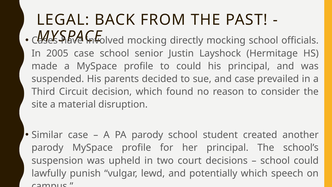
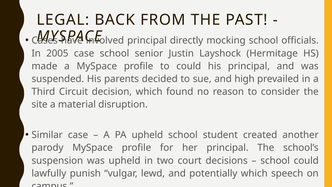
mocking at (147, 40): mocking -> principal
and case: case -> high
PA parody: parody -> upheld
